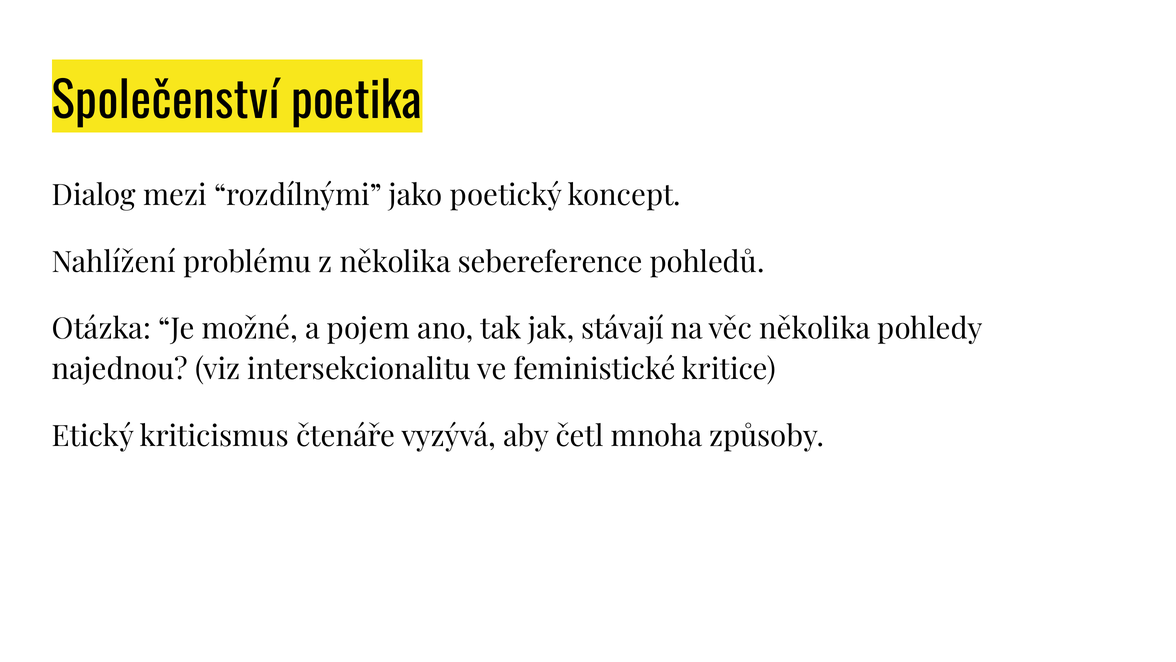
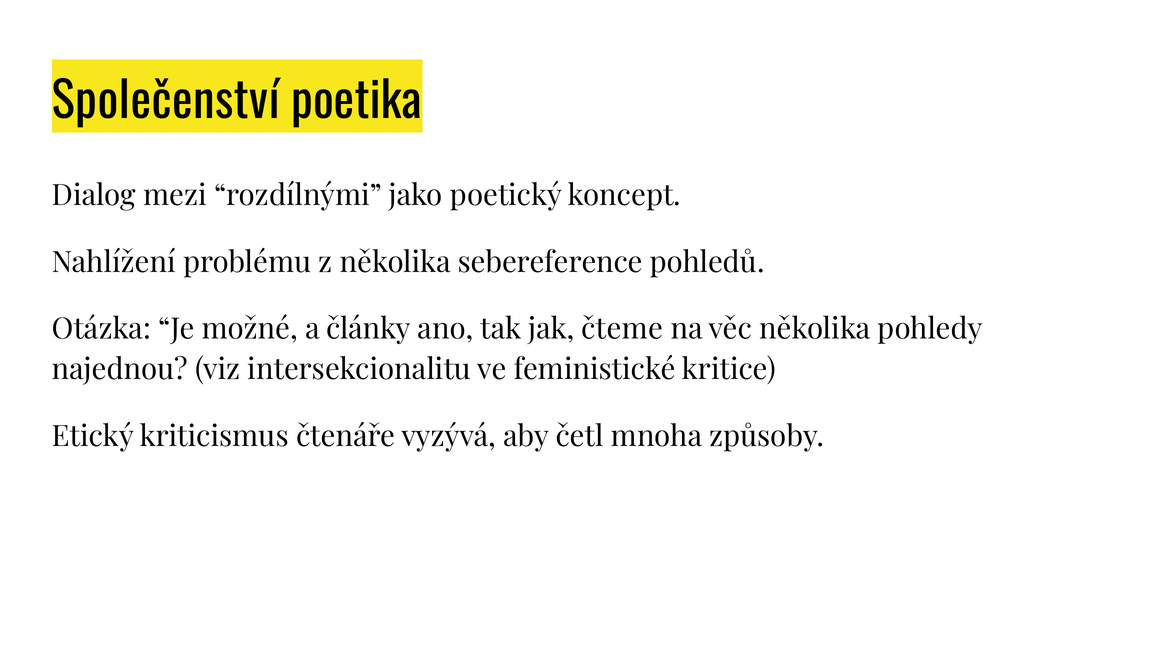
pojem: pojem -> články
stávají: stávají -> čteme
